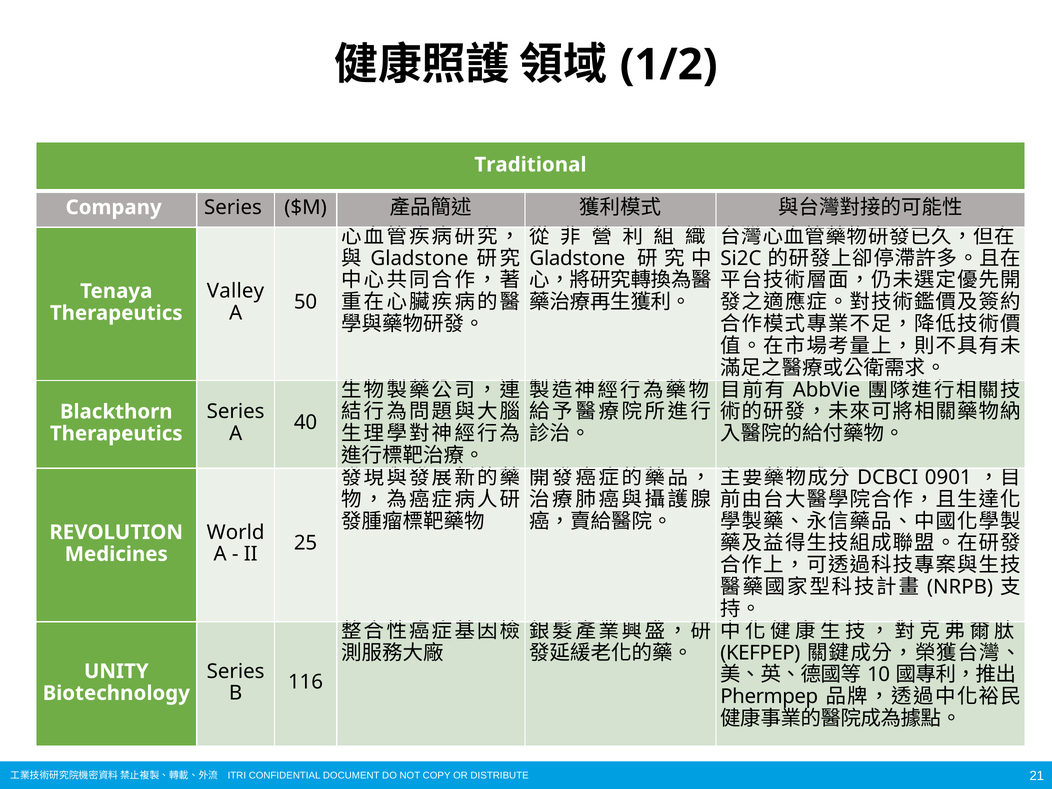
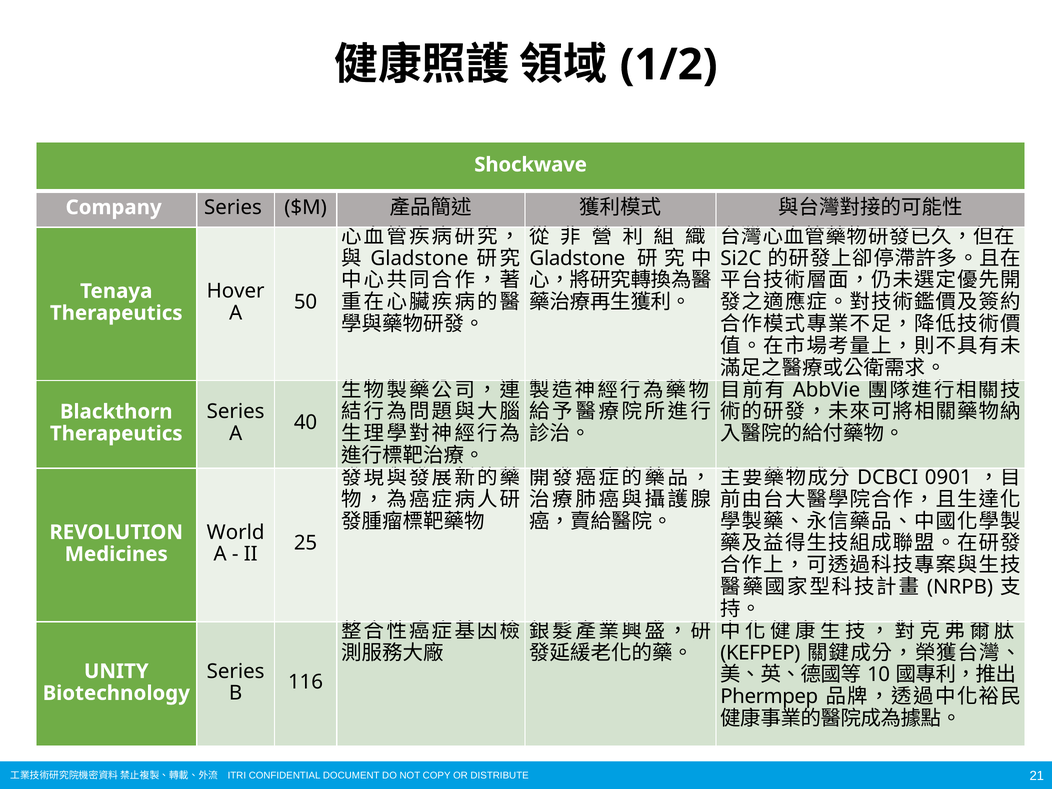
Traditional: Traditional -> Shockwave
Valley: Valley -> Hover
